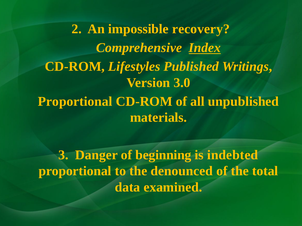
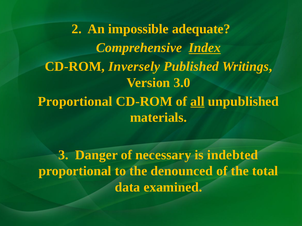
recovery: recovery -> adequate
Lifestyles: Lifestyles -> Inversely
all underline: none -> present
beginning: beginning -> necessary
